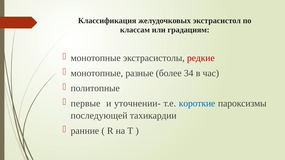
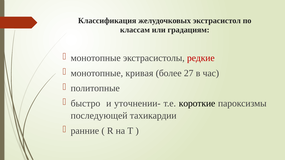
разные: разные -> кривая
34: 34 -> 27
первые: первые -> быстро
короткие colour: blue -> black
